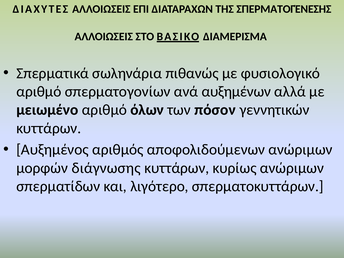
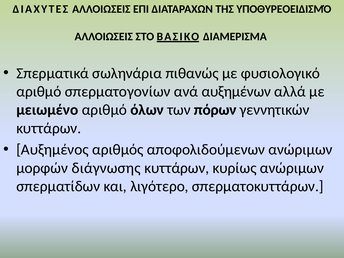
ΣΠΕΡΜΑΤΟΓΈΝΕΣΗΣ: ΣΠΕΡΜΑΤΟΓΈΝΕΣΗΣ -> ΥΠΟΘΥΡΕΟΕΙΔΙΣΜΌ
πόσον: πόσον -> πόρων
